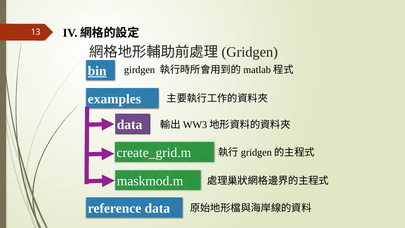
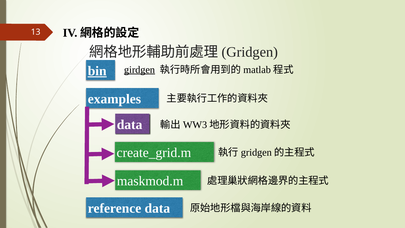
girdgen underline: none -> present
